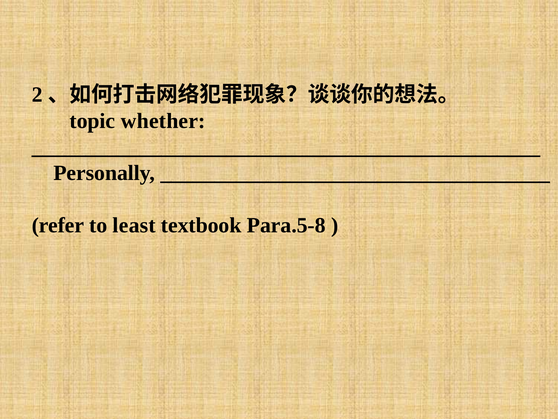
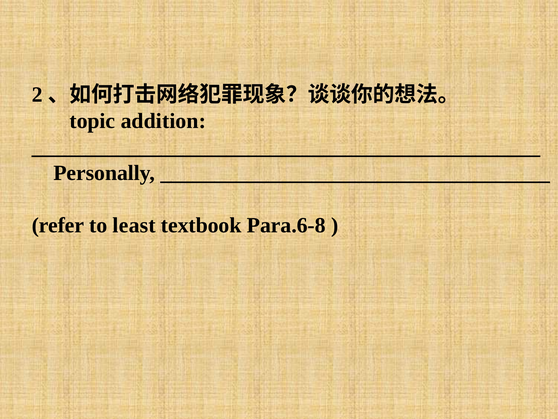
whether: whether -> addition
Para.5-8: Para.5-8 -> Para.6-8
